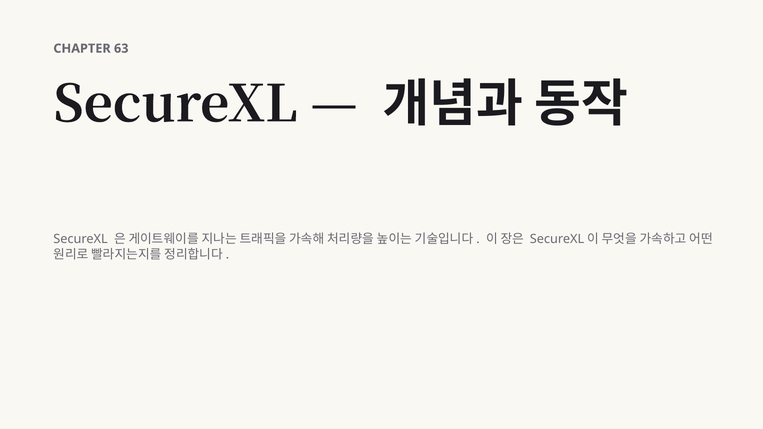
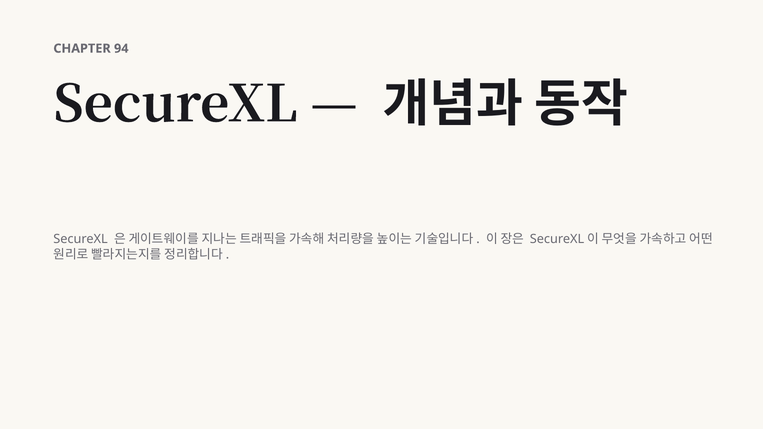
63: 63 -> 94
